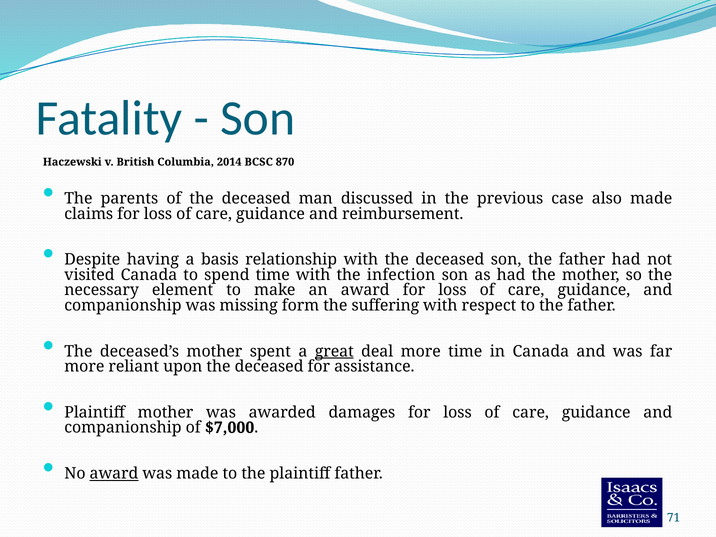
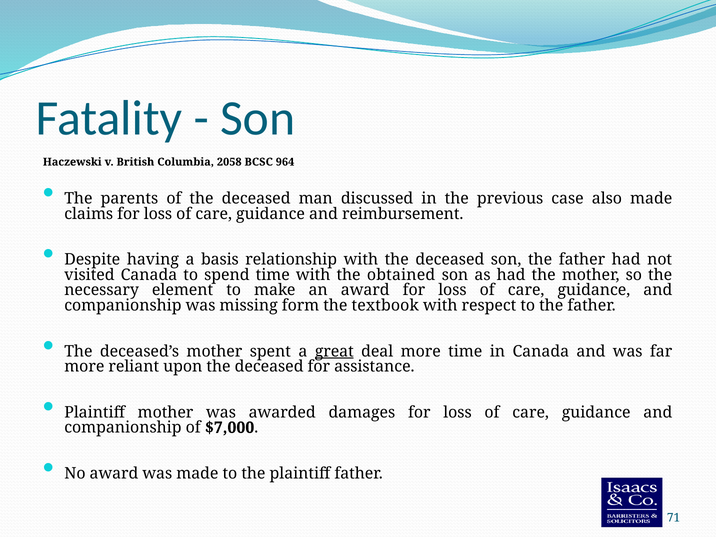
2014: 2014 -> 2058
870: 870 -> 964
infection: infection -> obtained
suffering: suffering -> textbook
award at (114, 473) underline: present -> none
